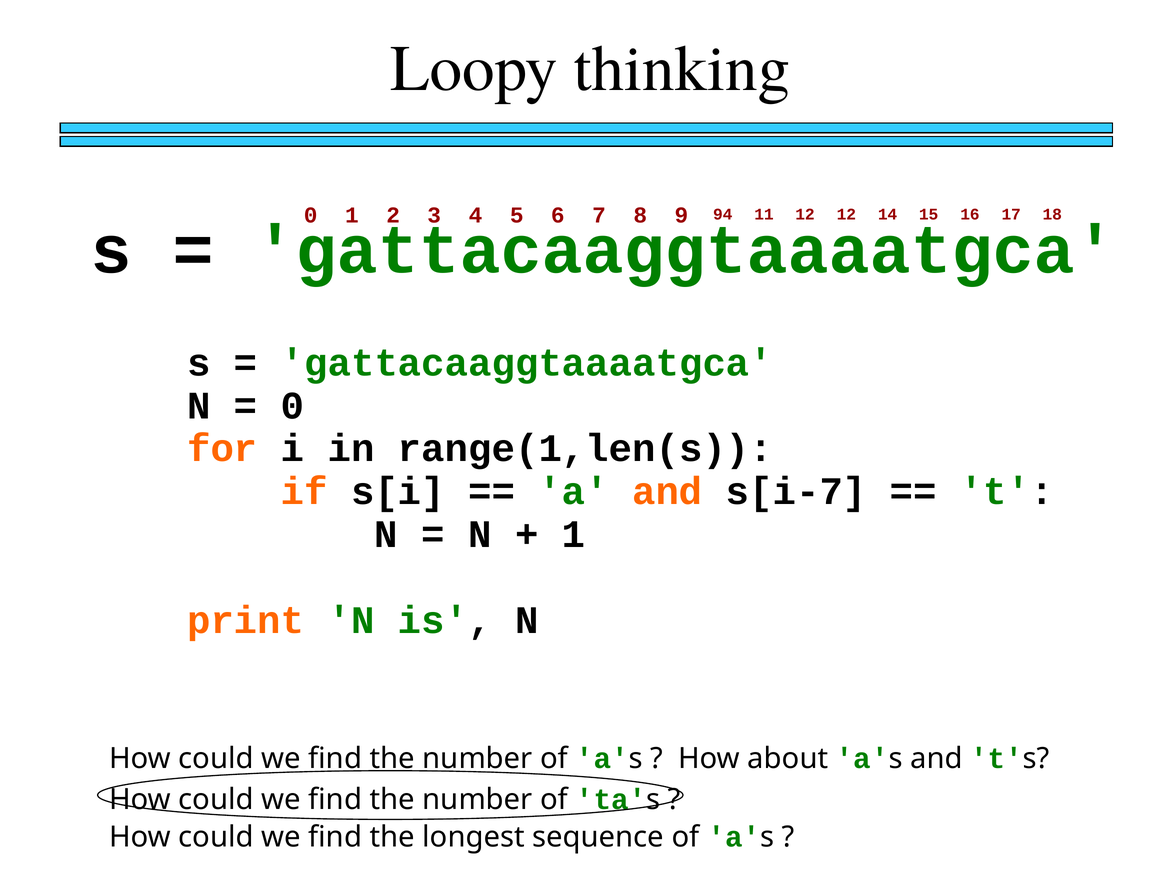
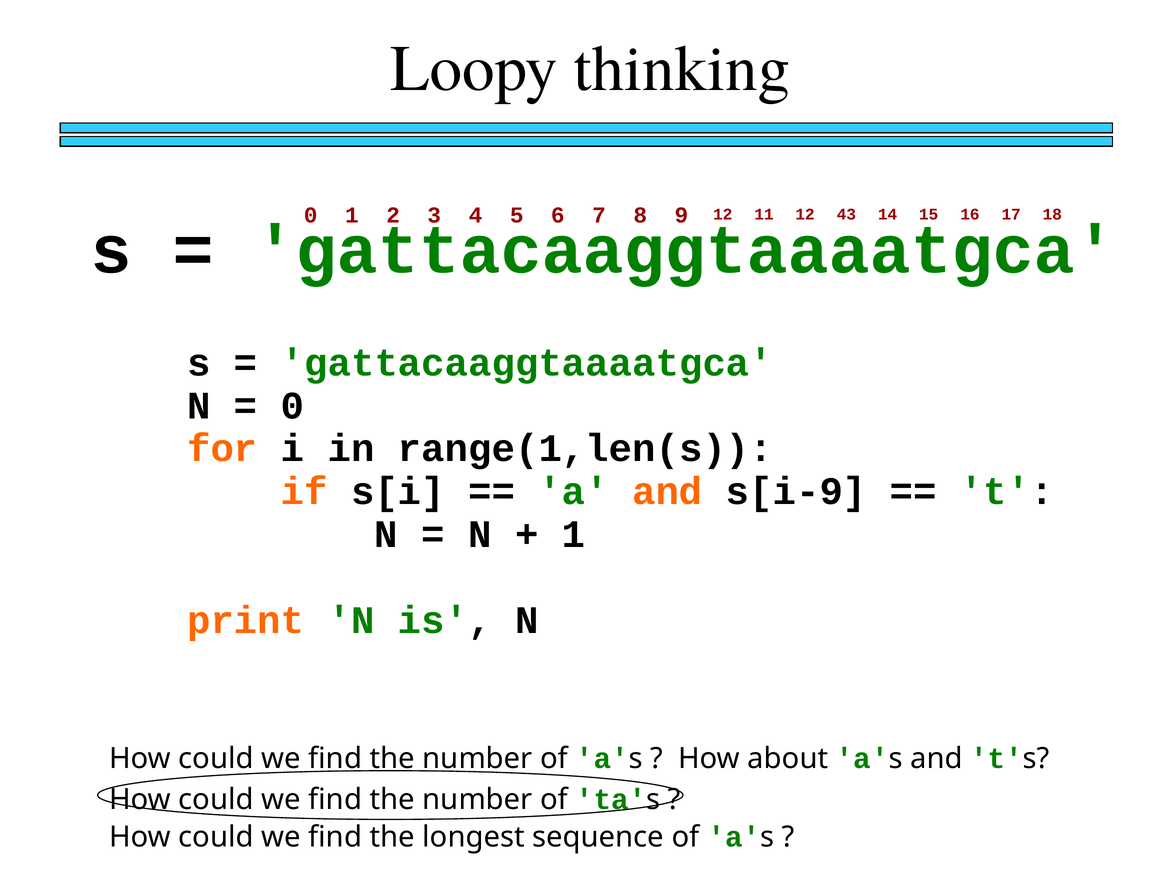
9 94: 94 -> 12
12 12: 12 -> 43
s[i-7: s[i-7 -> s[i-9
